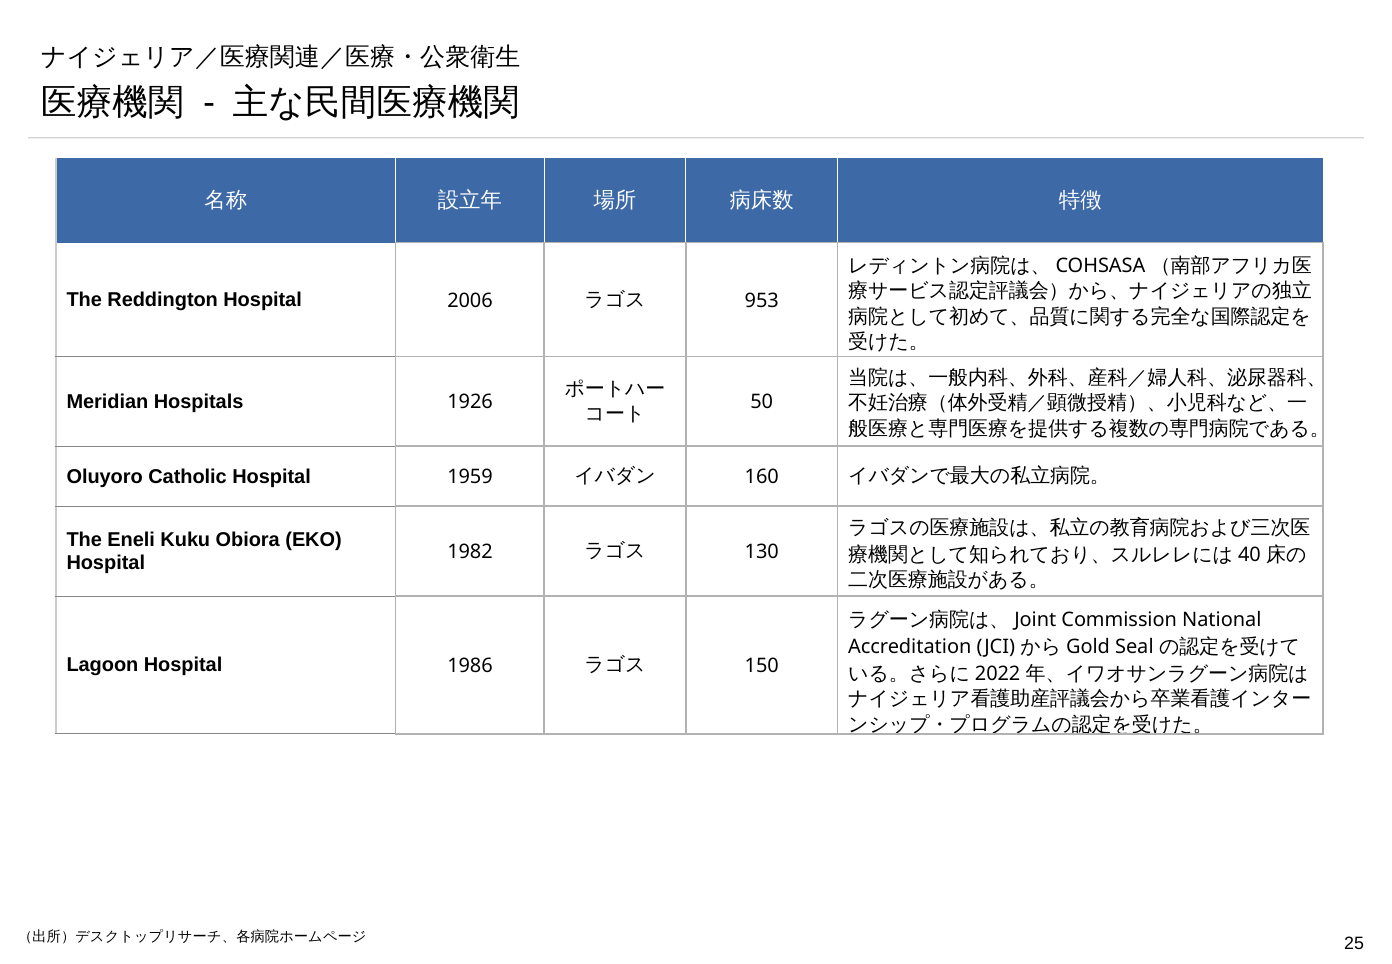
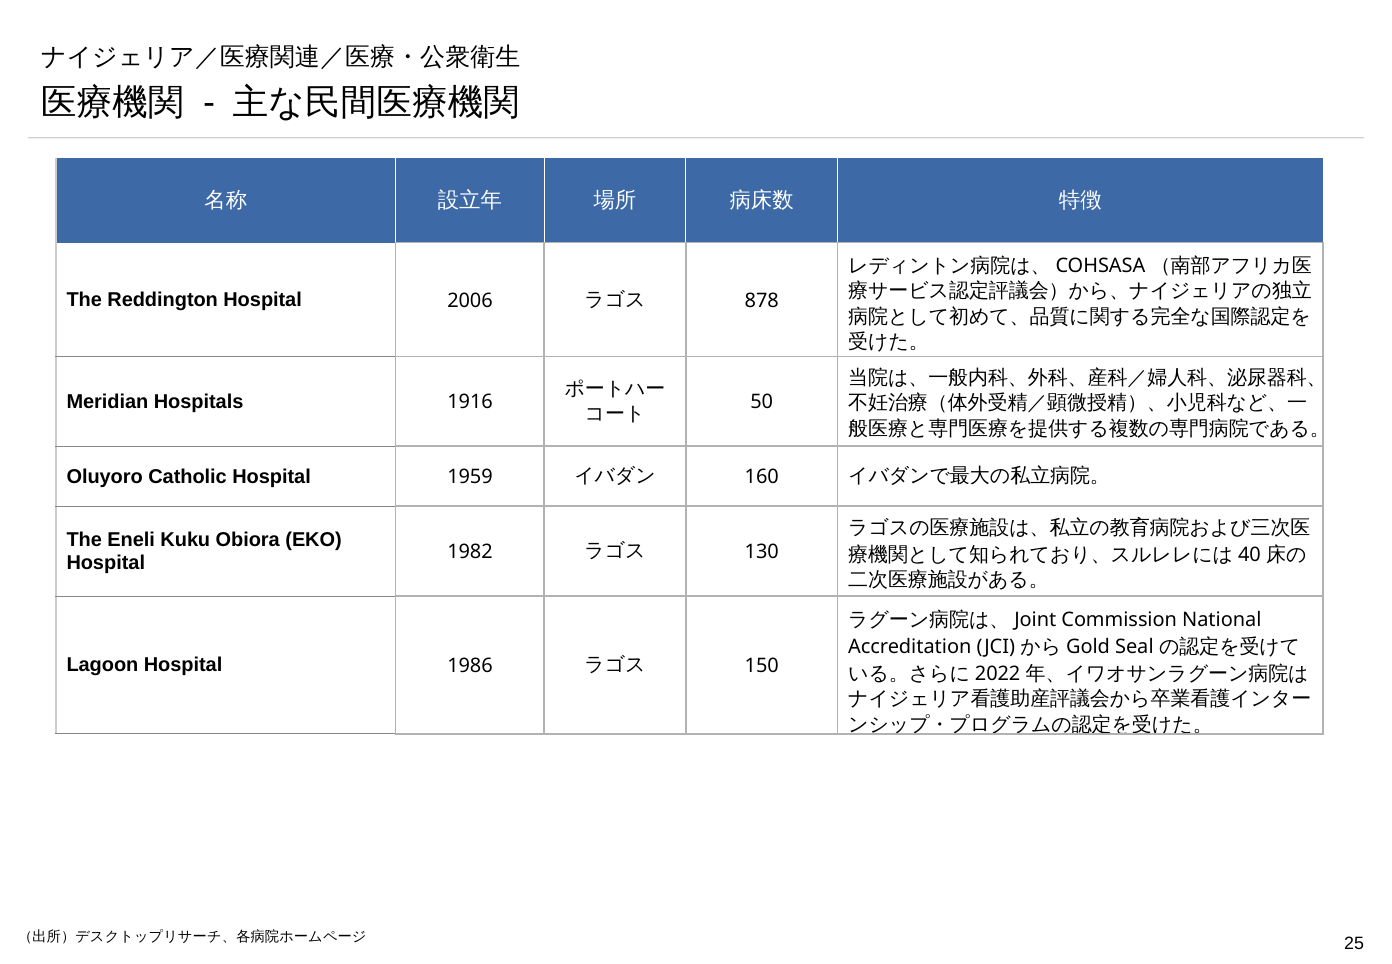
953: 953 -> 878
1926: 1926 -> 1916
